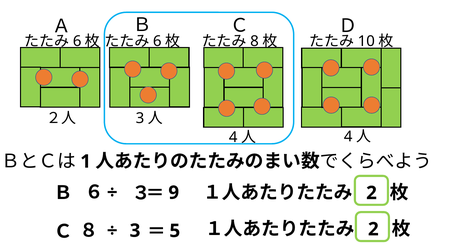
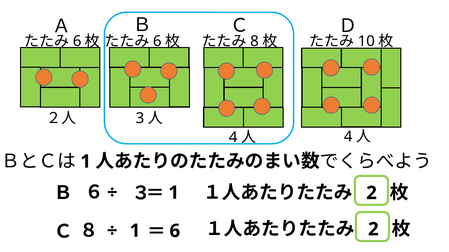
9 at (174, 193): 9 -> 1
3 at (135, 231): 3 -> 1
5 at (175, 231): 5 -> 6
